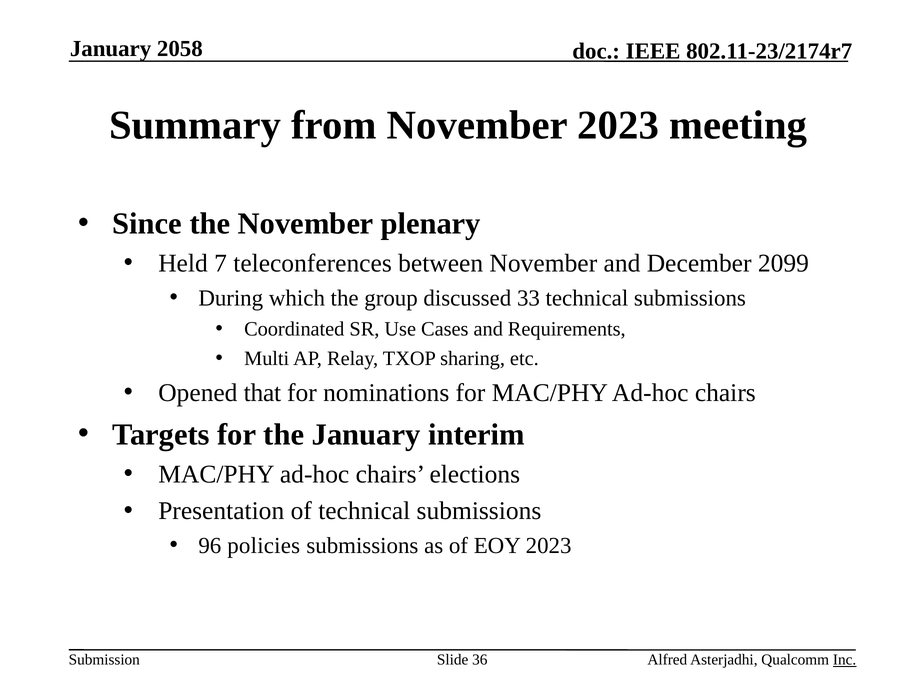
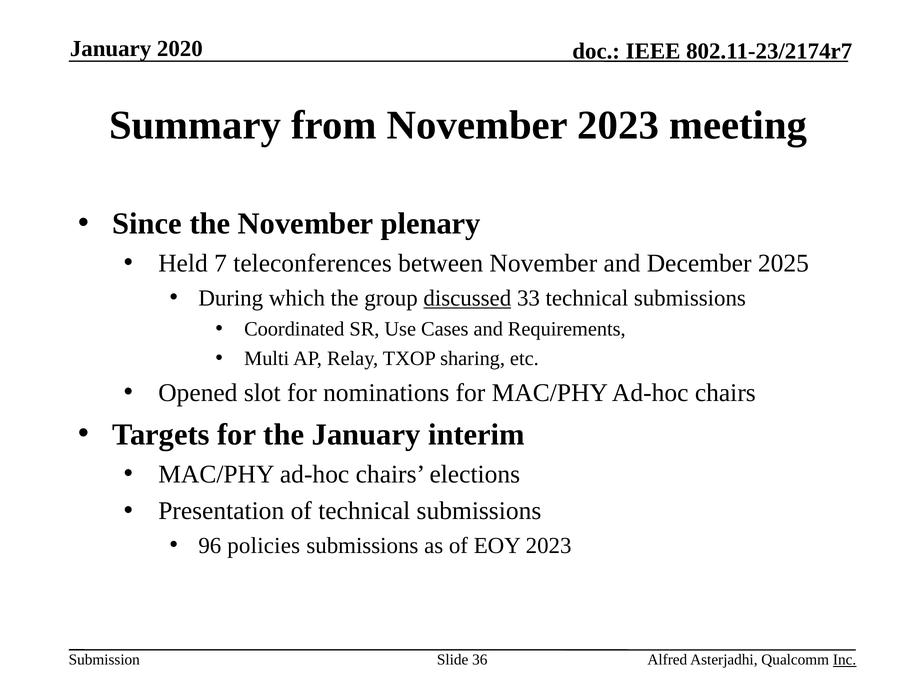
2058: 2058 -> 2020
2099: 2099 -> 2025
discussed underline: none -> present
that: that -> slot
